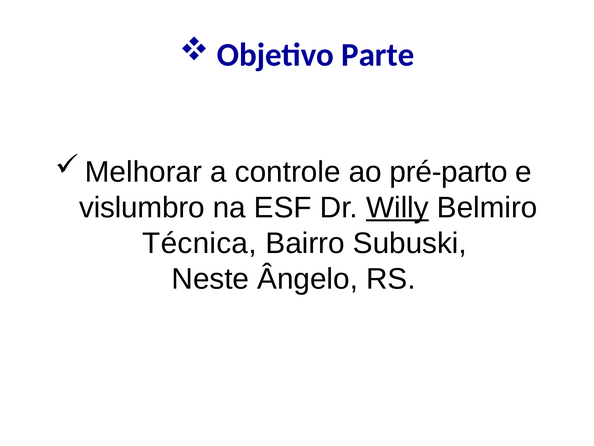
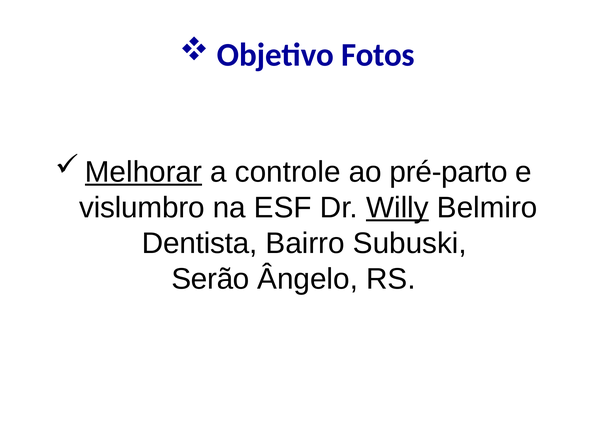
Parte: Parte -> Fotos
Melhorar underline: none -> present
Técnica: Técnica -> Dentista
Neste: Neste -> Serão
